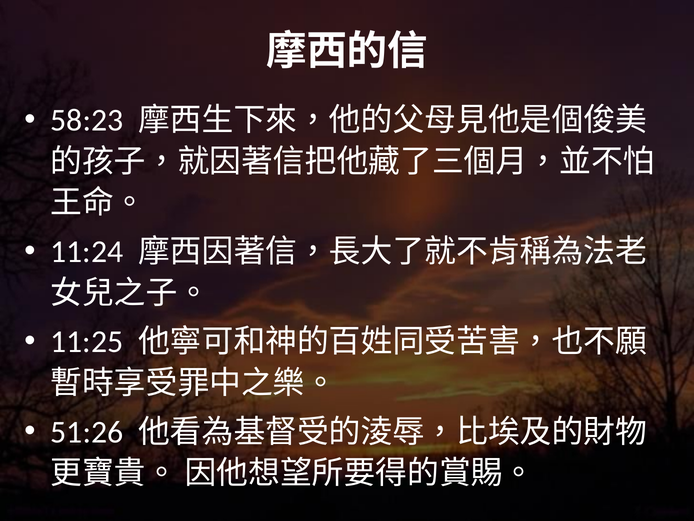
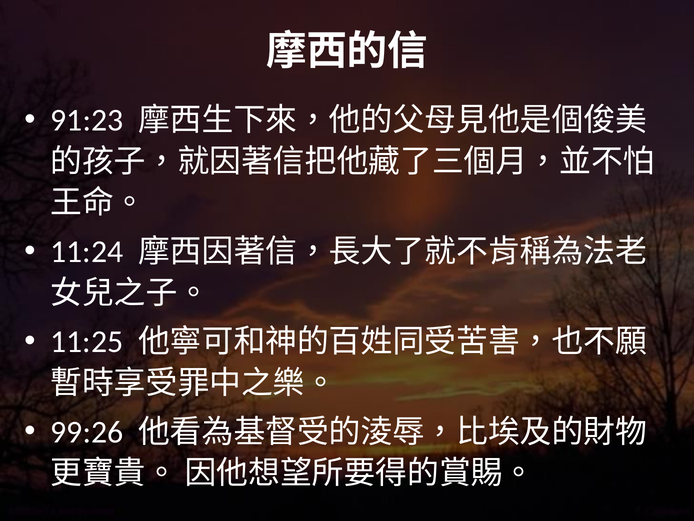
58:23: 58:23 -> 91:23
51:26: 51:26 -> 99:26
